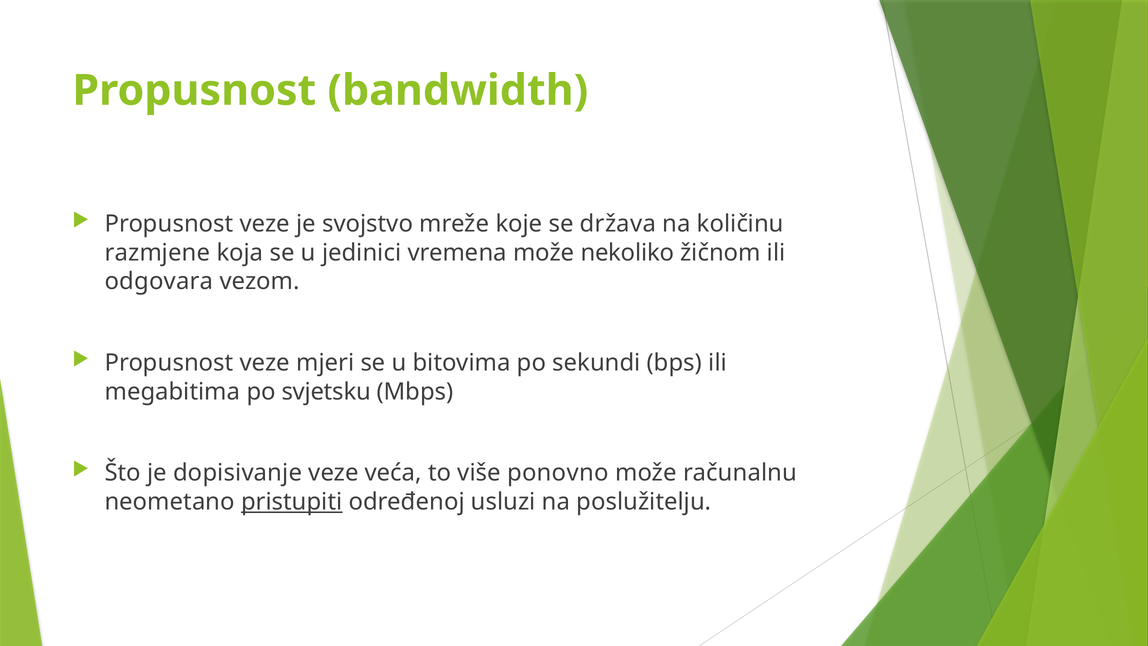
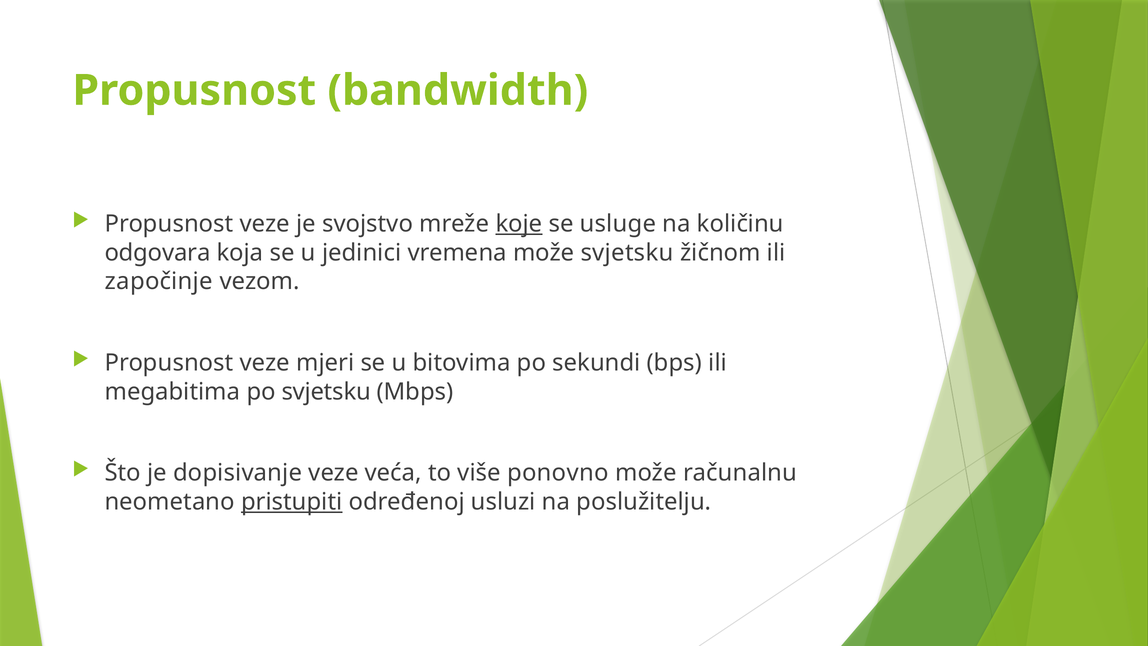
koje underline: none -> present
država: država -> usluge
razmjene: razmjene -> odgovara
može nekoliko: nekoliko -> svjetsku
odgovara: odgovara -> započinje
